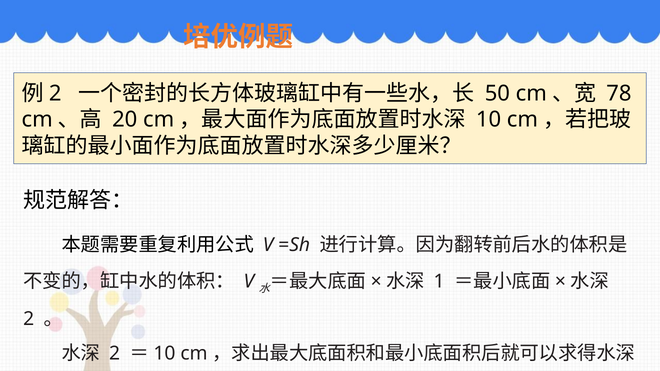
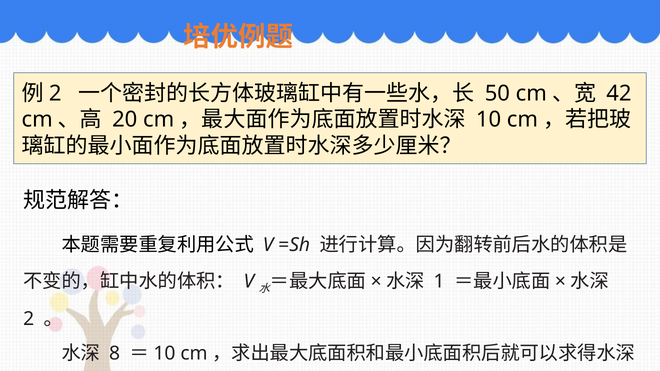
78: 78 -> 42
2 at (115, 354): 2 -> 8
